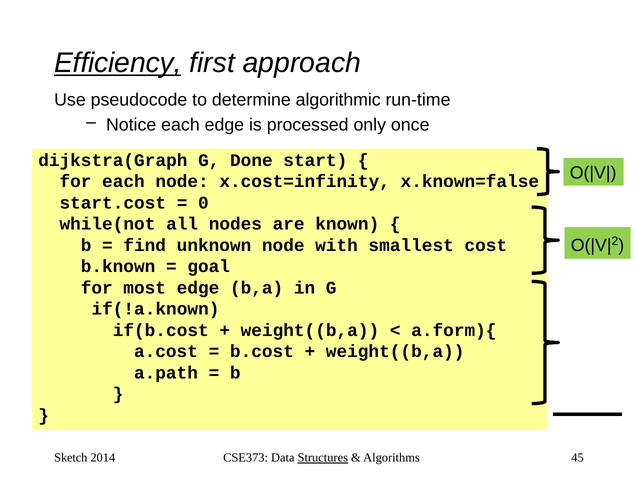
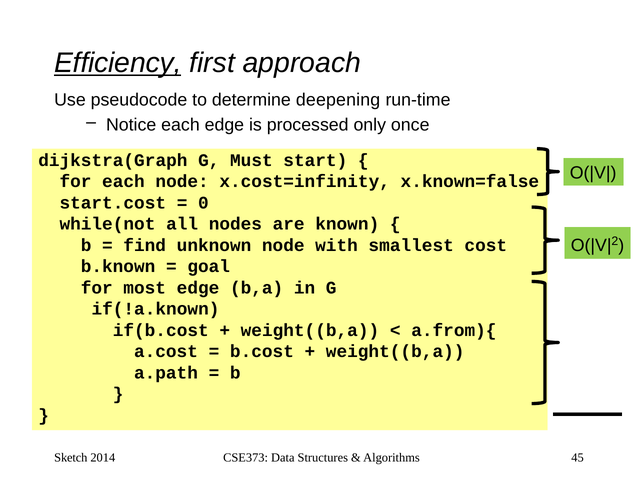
algorithmic: algorithmic -> deepening
Done: Done -> Must
a.form){: a.form){ -> a.from){
Structures underline: present -> none
